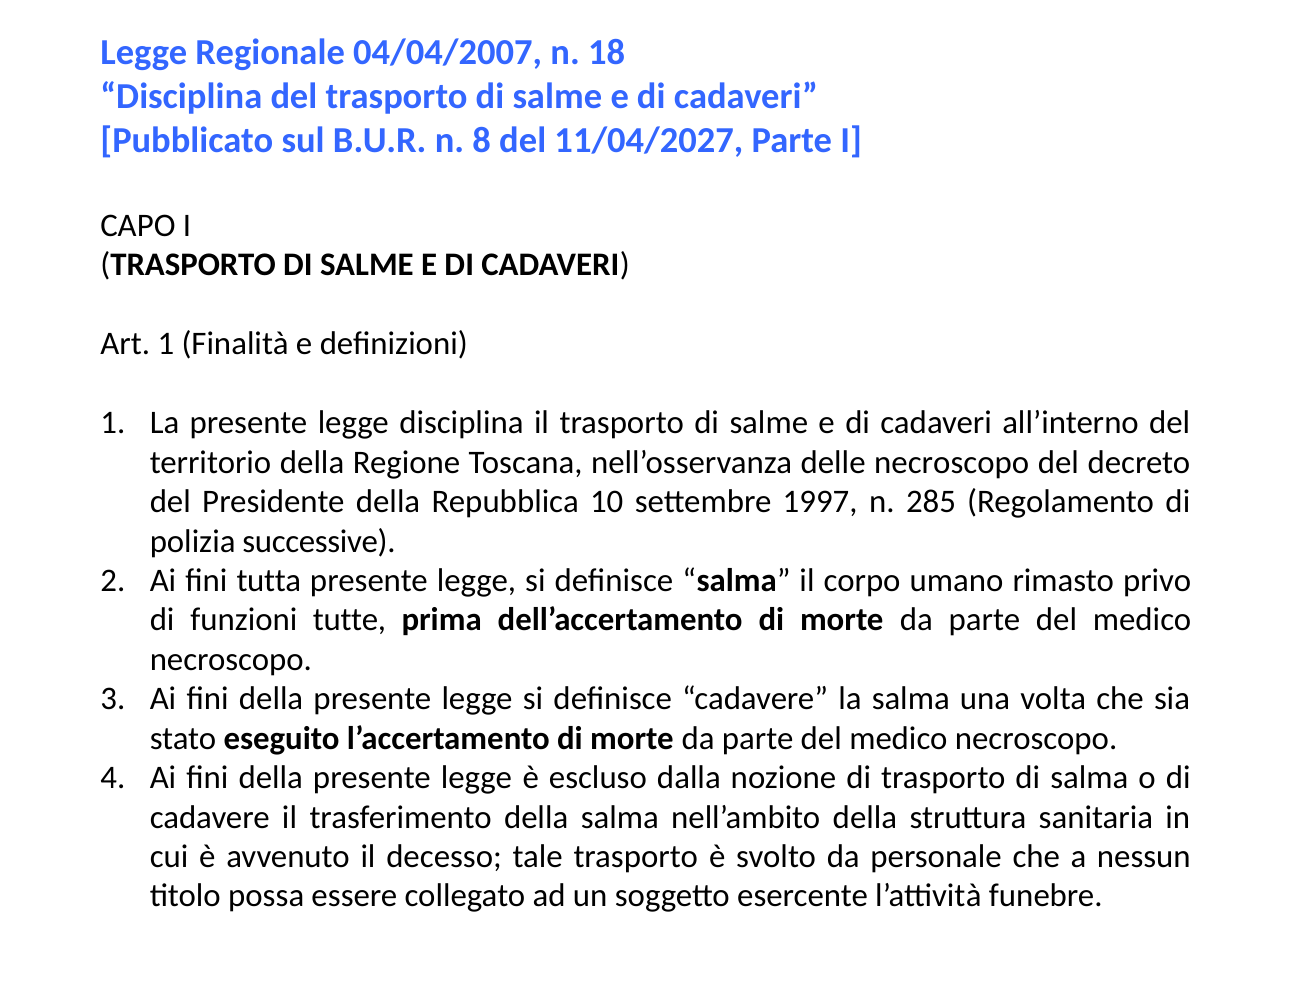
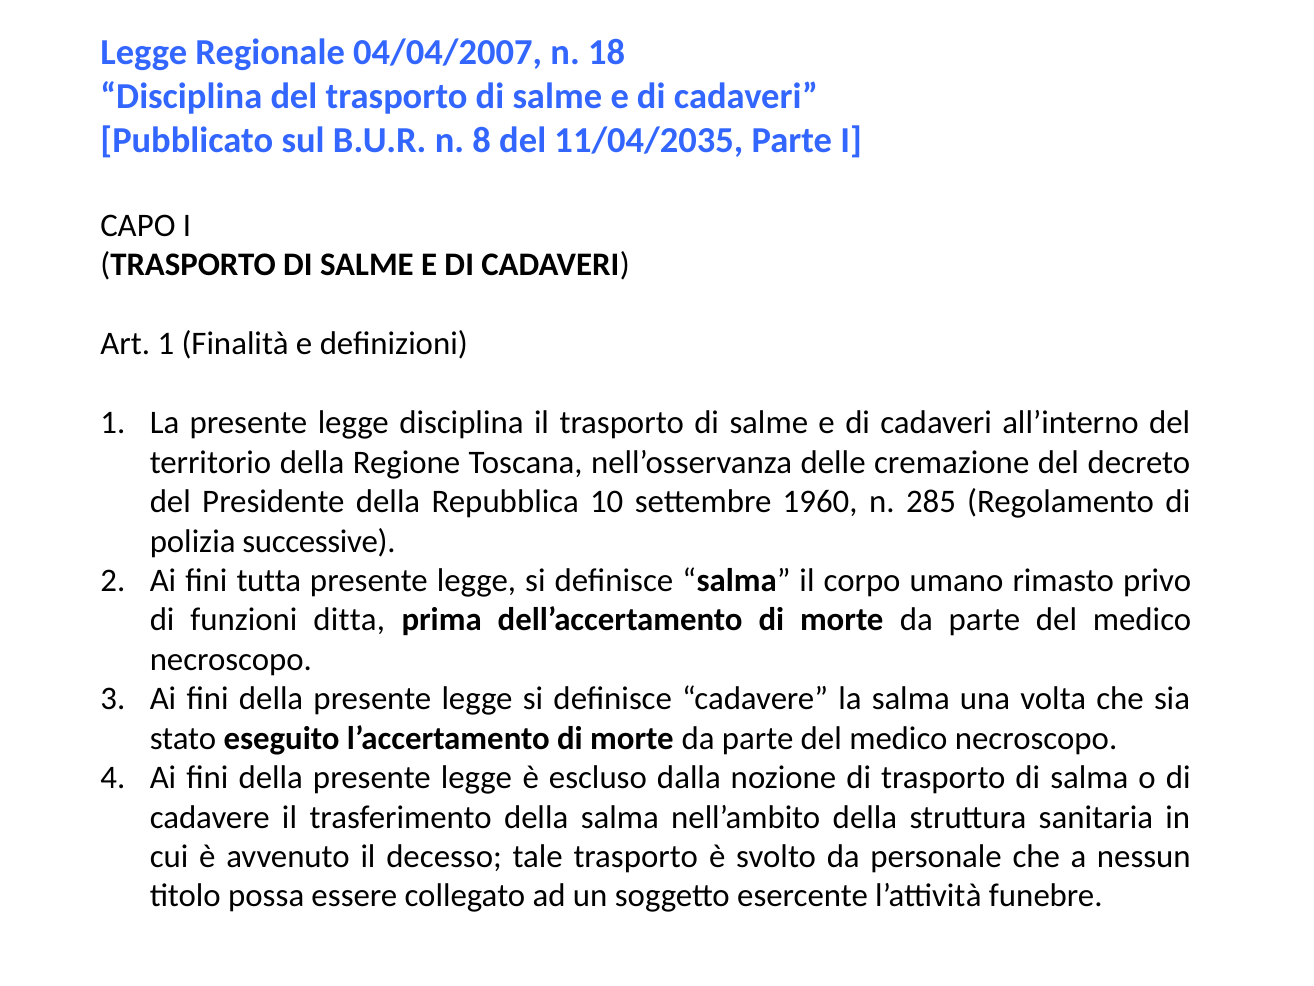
11/04/2027: 11/04/2027 -> 11/04/2035
delle necroscopo: necroscopo -> cremazione
1997: 1997 -> 1960
tutte: tutte -> ditta
